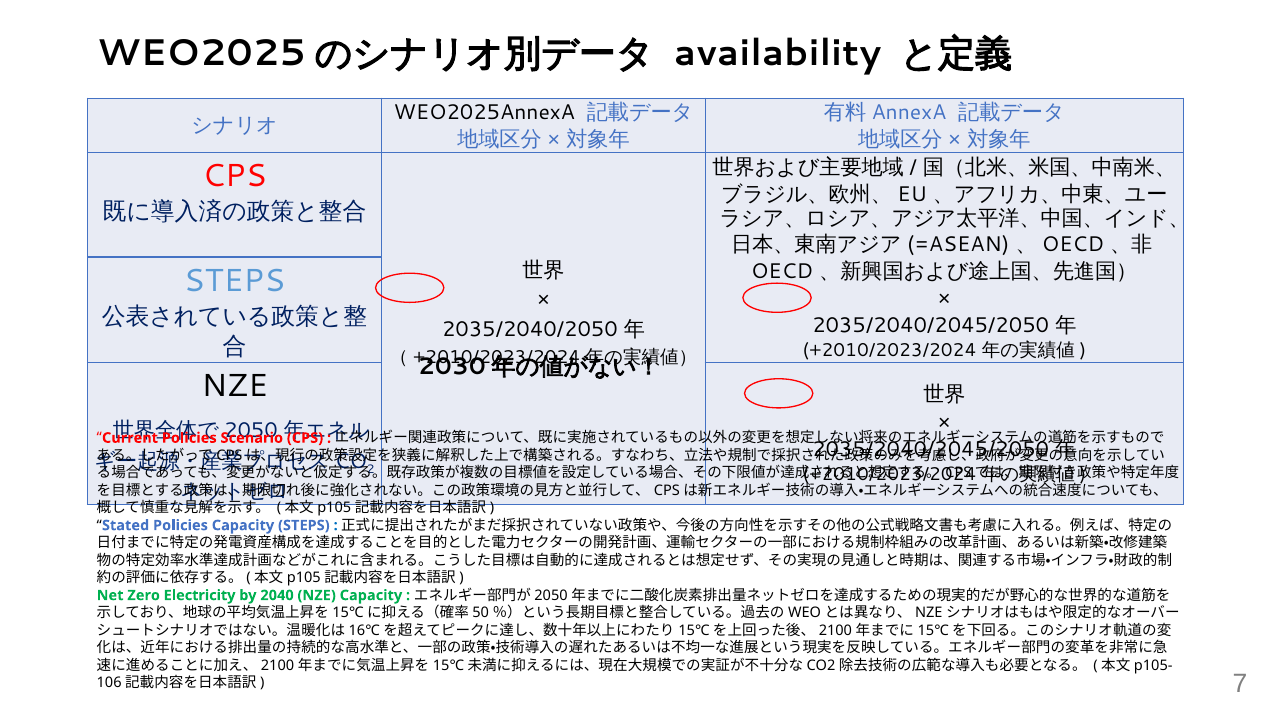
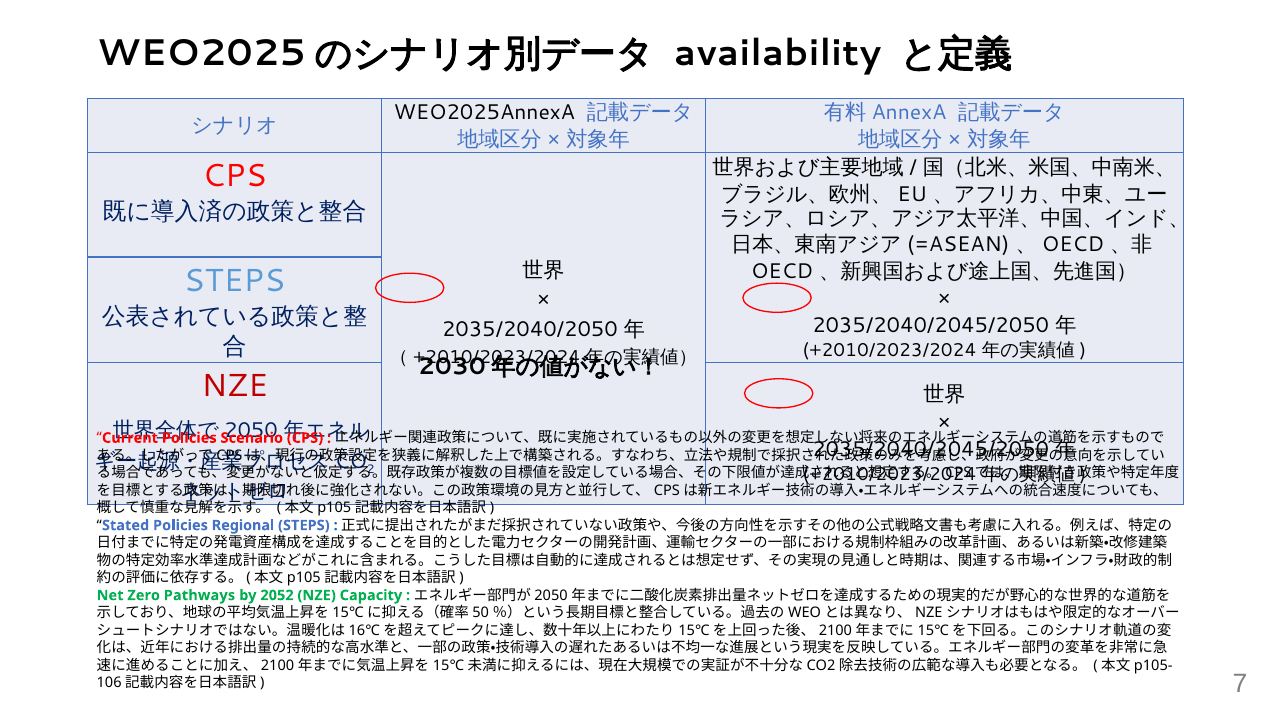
NZE at (235, 386) colour: black -> red
Policies Capacity: Capacity -> Regional
Electricity: Electricity -> Pathways
2040: 2040 -> 2052
